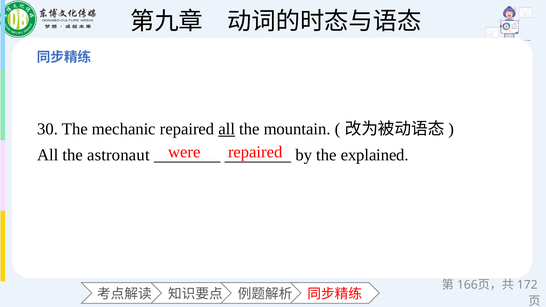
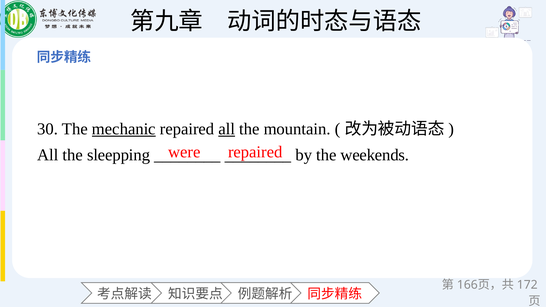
mechanic underline: none -> present
astronaut: astronaut -> sleepping
explained: explained -> weekends
